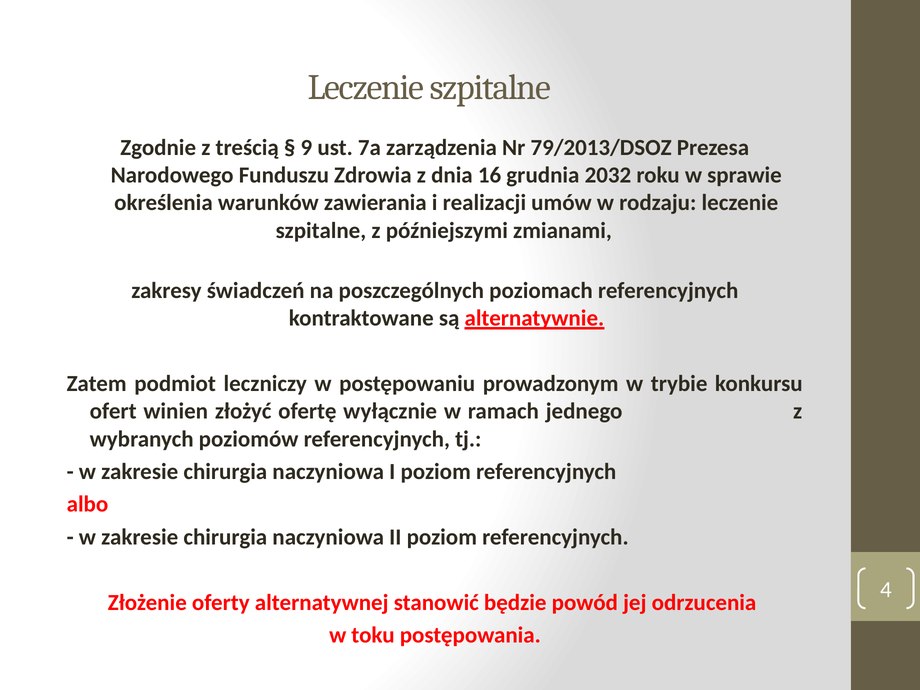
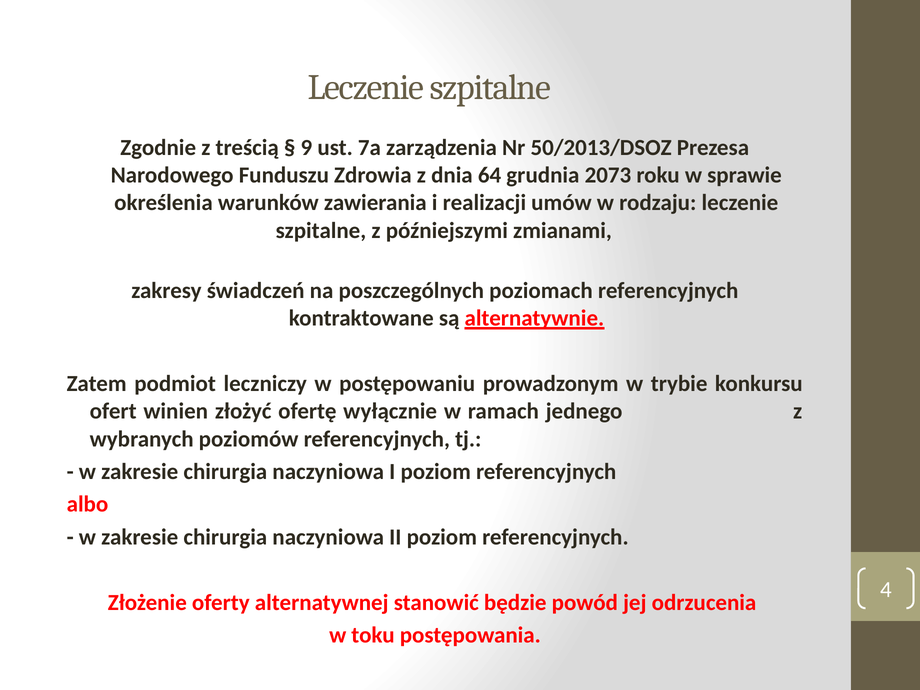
79/2013/DSOZ: 79/2013/DSOZ -> 50/2013/DSOZ
16: 16 -> 64
2032: 2032 -> 2073
